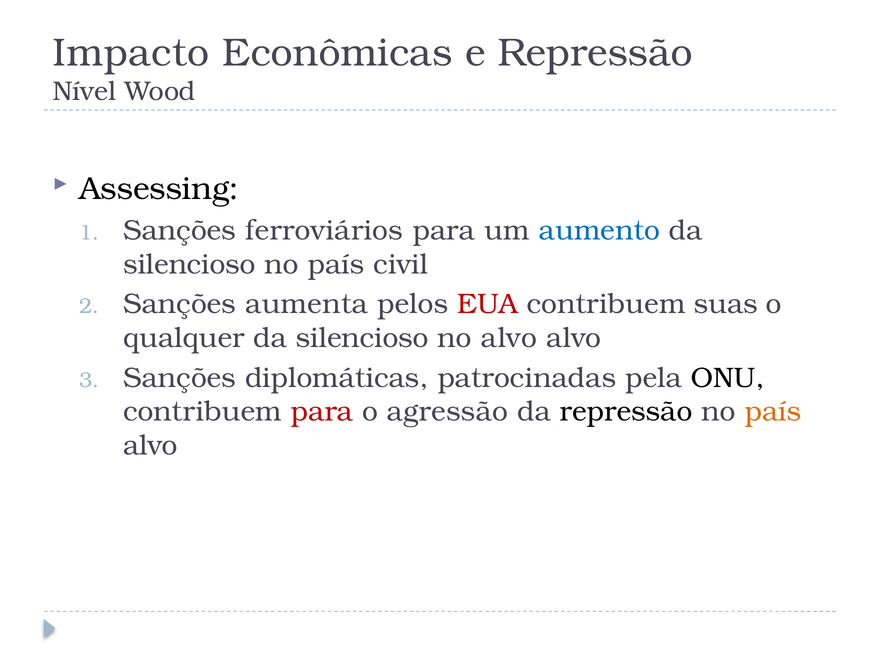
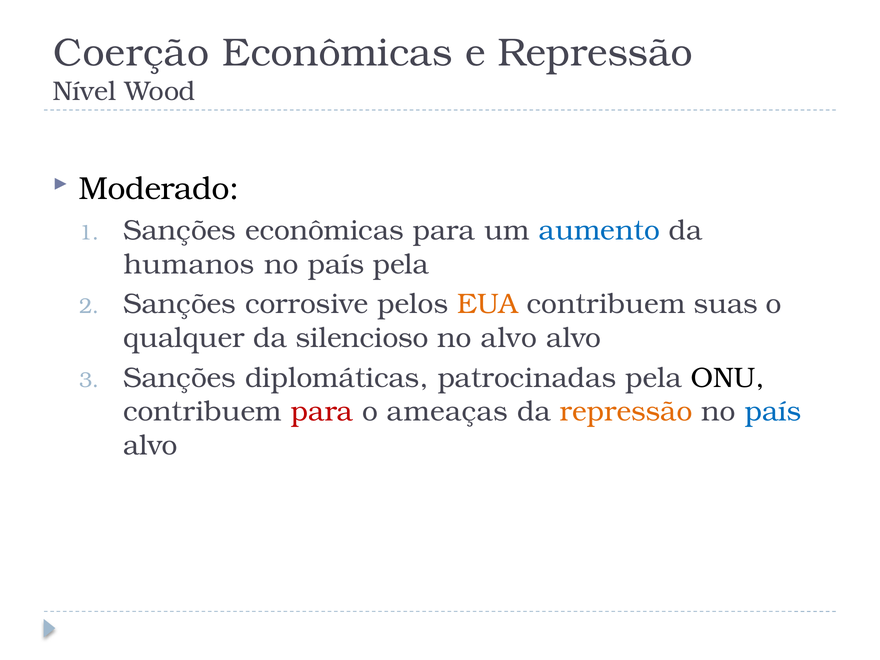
Impacto: Impacto -> Coerção
Assessing: Assessing -> Moderado
Sanções ferroviários: ferroviários -> econômicas
silencioso at (189, 264): silencioso -> humanos
país civil: civil -> pela
aumenta: aumenta -> corrosive
EUA colour: red -> orange
agressão: agressão -> ameaças
repressão at (626, 412) colour: black -> orange
país at (773, 412) colour: orange -> blue
